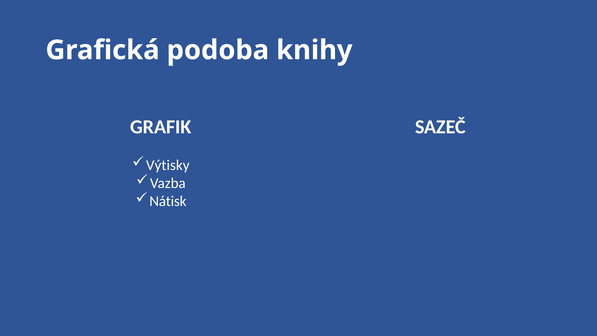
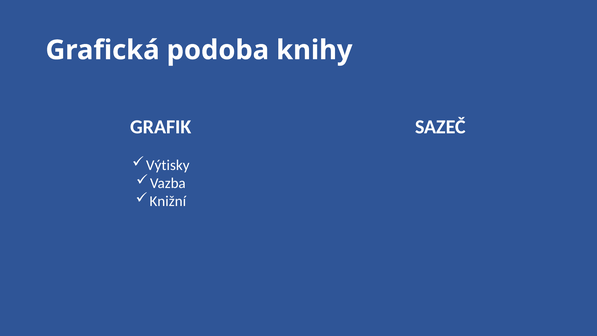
Nátisk: Nátisk -> Knižní
